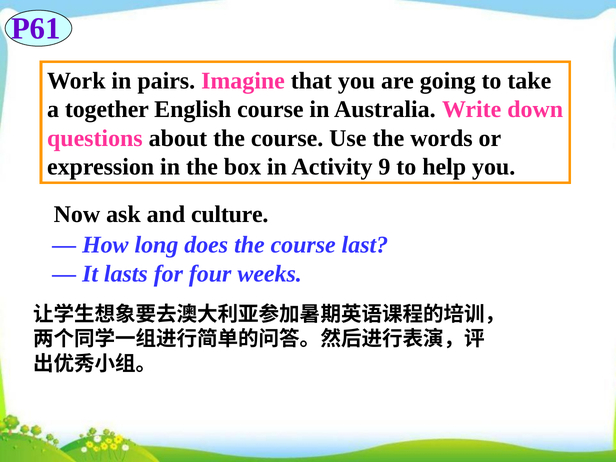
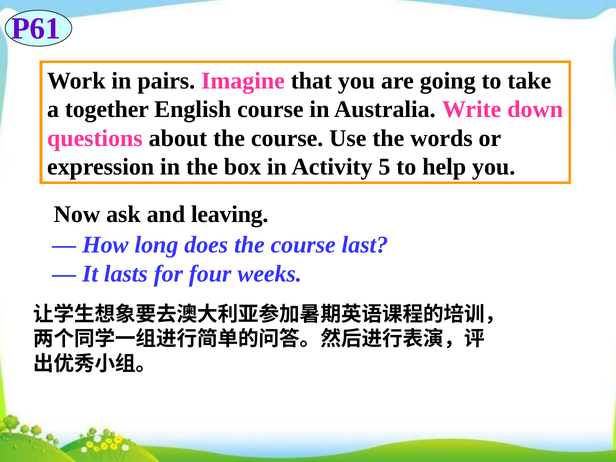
9: 9 -> 5
culture: culture -> leaving
